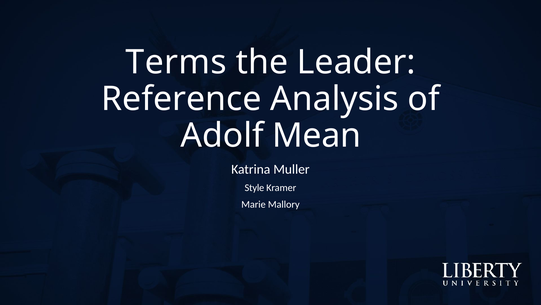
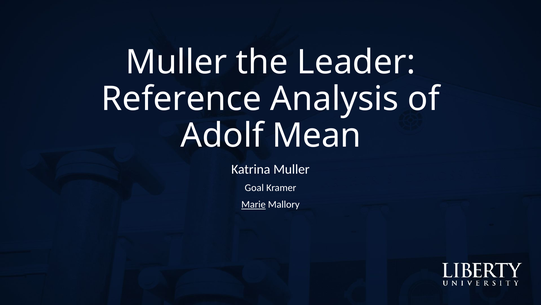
Terms at (176, 62): Terms -> Muller
Style: Style -> Goal
Marie underline: none -> present
